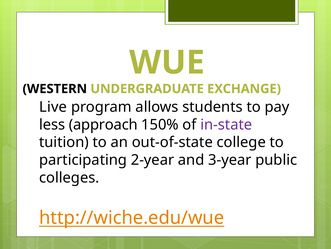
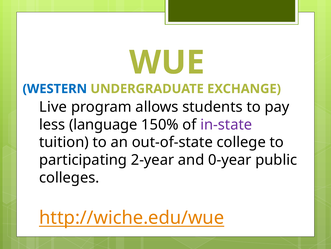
WESTERN colour: black -> blue
approach: approach -> language
3-year: 3-year -> 0-year
